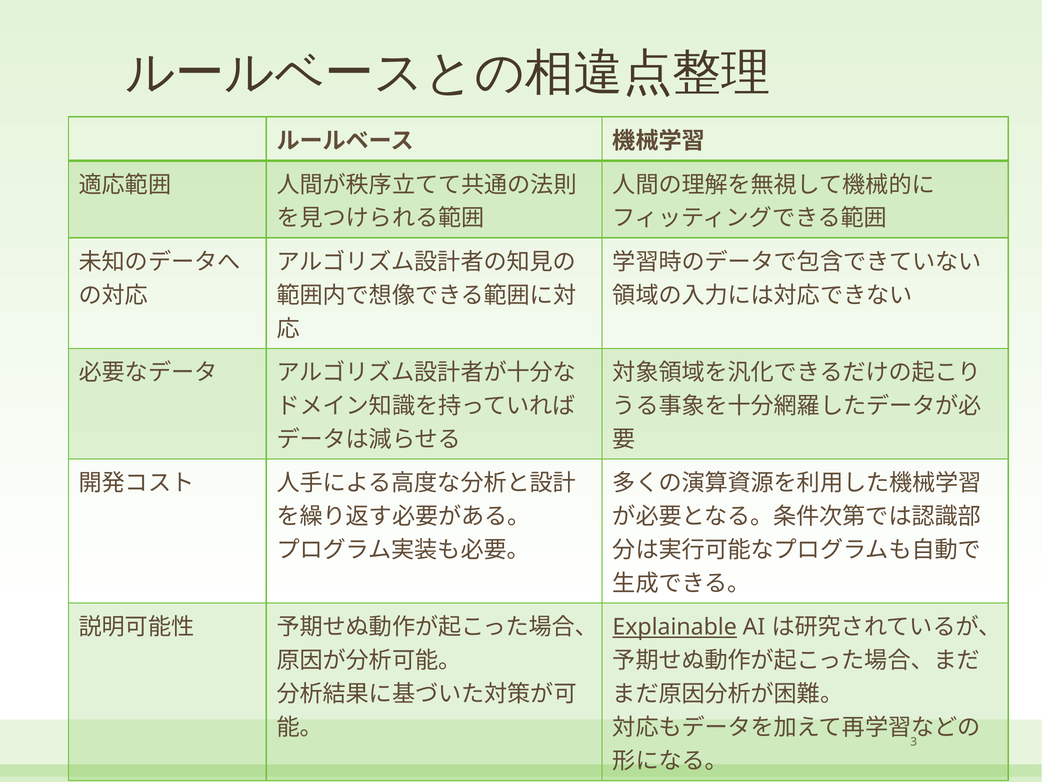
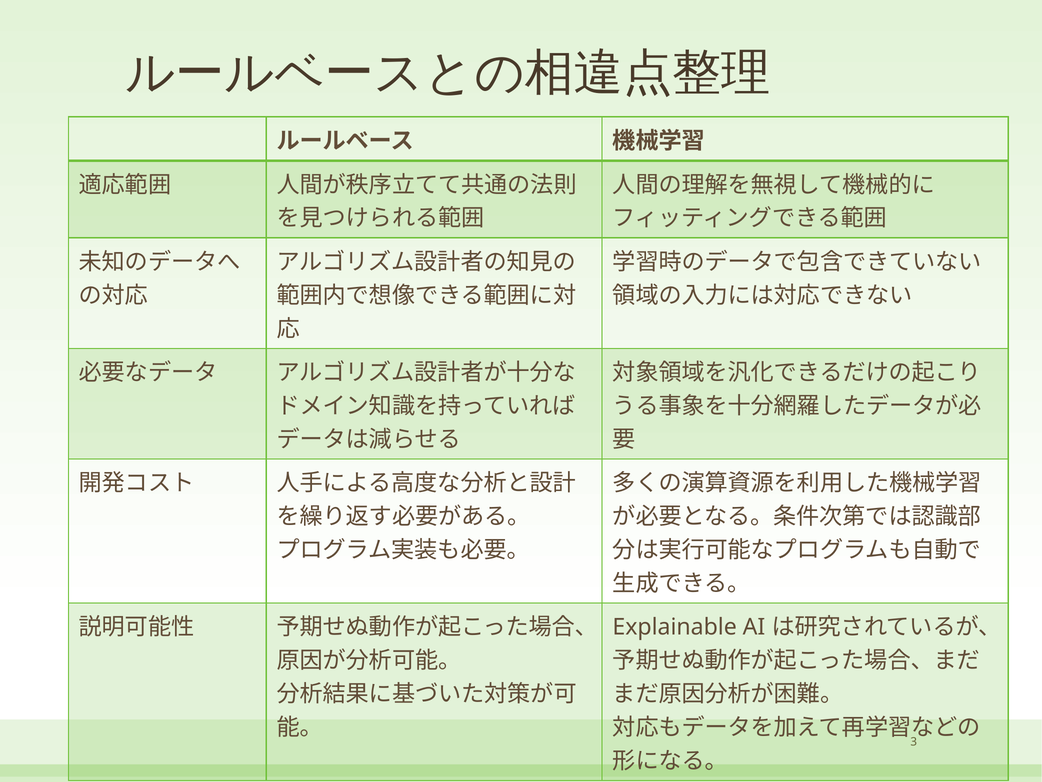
Explainable underline: present -> none
